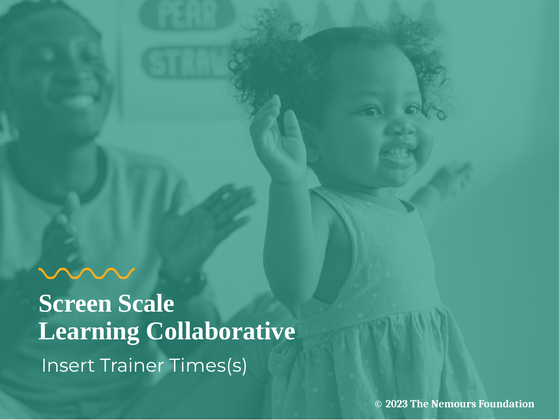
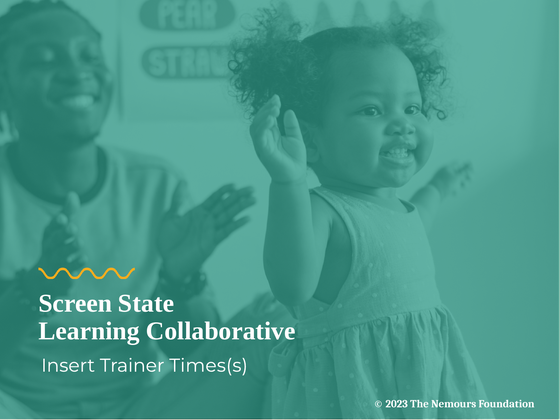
Scale: Scale -> State
